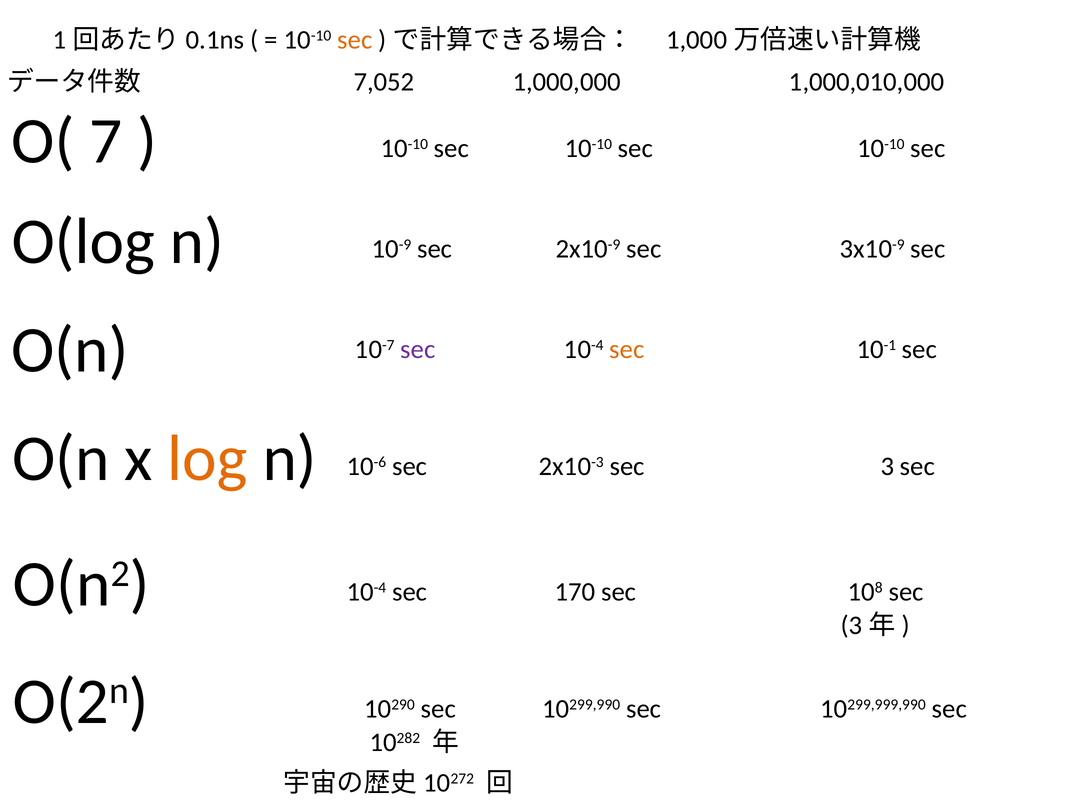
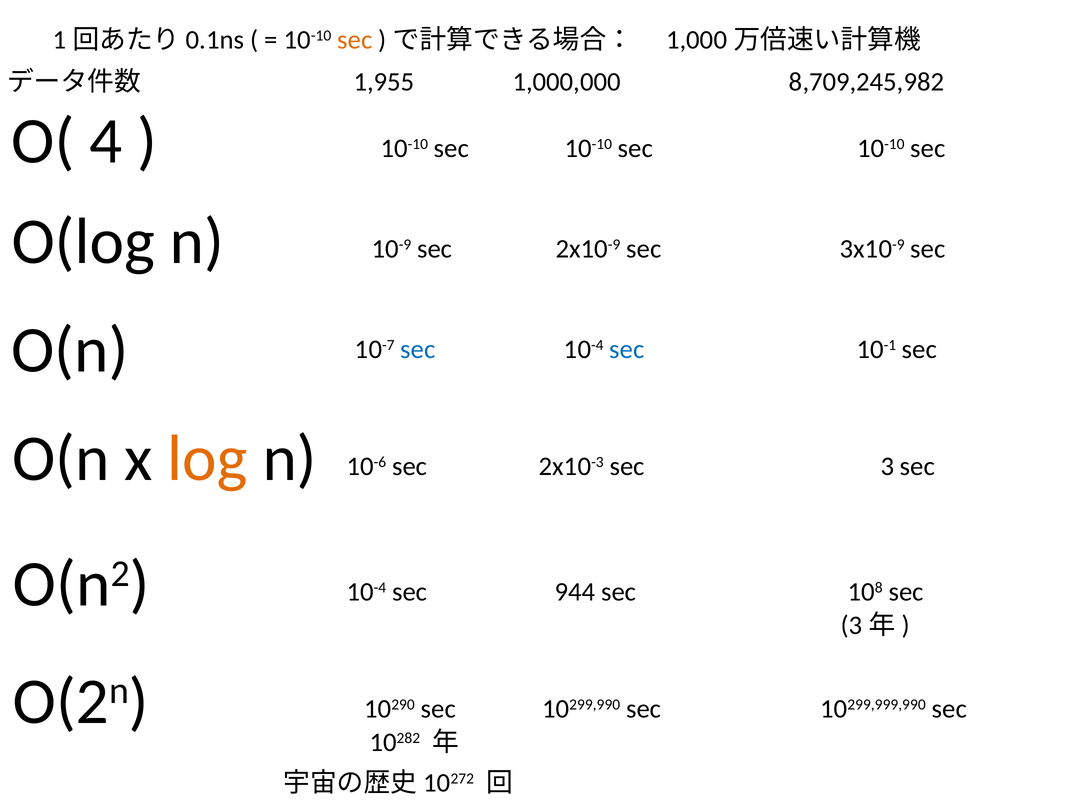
7,052: 7,052 -> 1,955
1,000,010,000: 1,000,010,000 -> 8,709,245,982
7: 7 -> 4
sec at (418, 349) colour: purple -> blue
sec at (627, 349) colour: orange -> blue
170: 170 -> 944
